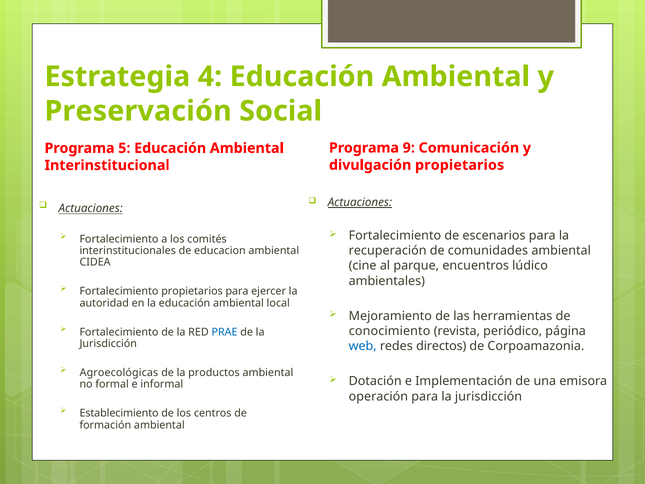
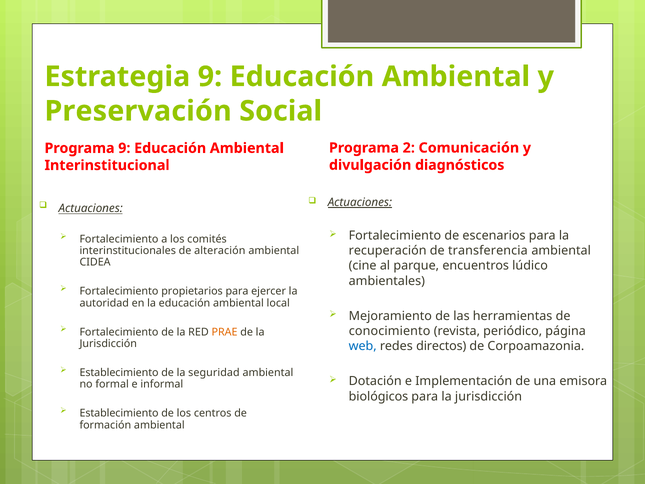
Estrategia 4: 4 -> 9
9: 9 -> 2
Programa 5: 5 -> 9
divulgación propietarios: propietarios -> diagnósticos
comunidades: comunidades -> transferencia
educacion: educacion -> alteración
PRAE colour: blue -> orange
Agroecológicas at (119, 373): Agroecológicas -> Establecimiento
productos: productos -> seguridad
operación: operación -> biológicos
